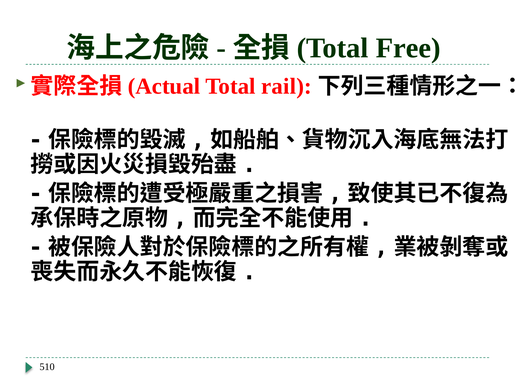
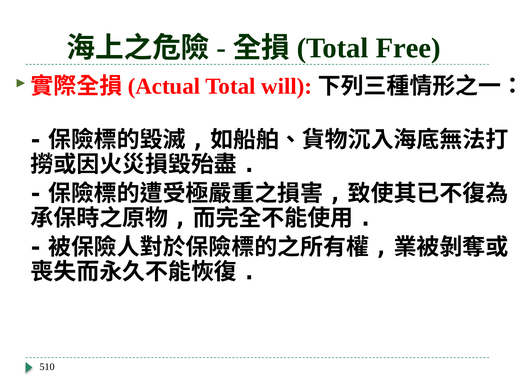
rail: rail -> will
